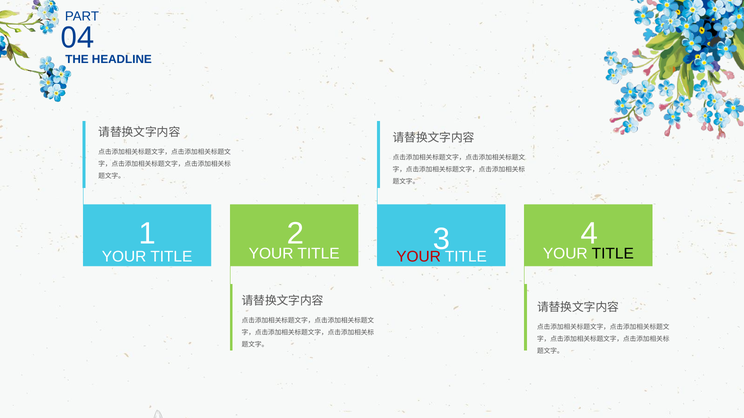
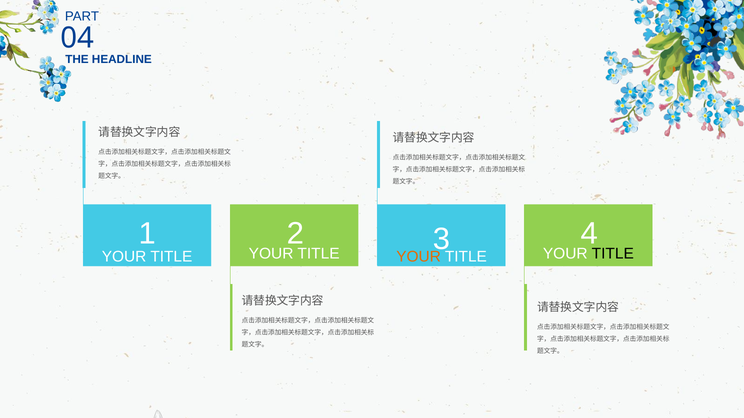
YOUR at (419, 257) colour: red -> orange
